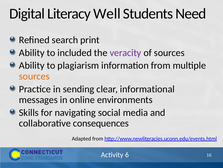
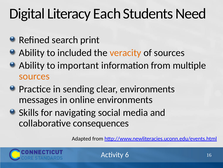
Well: Well -> Each
veracity colour: purple -> orange
plagiarism: plagiarism -> important
clear informational: informational -> environments
